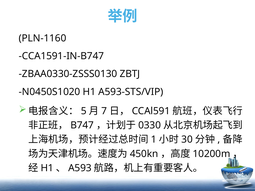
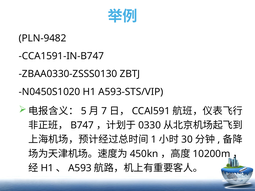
PLN-1160: PLN-1160 -> PLN-9482
